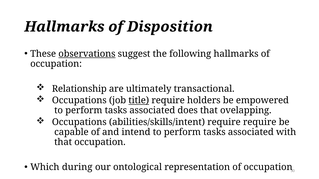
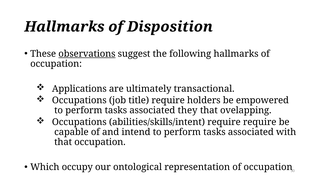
Relationship: Relationship -> Applications
title underline: present -> none
does: does -> they
during: during -> occupy
